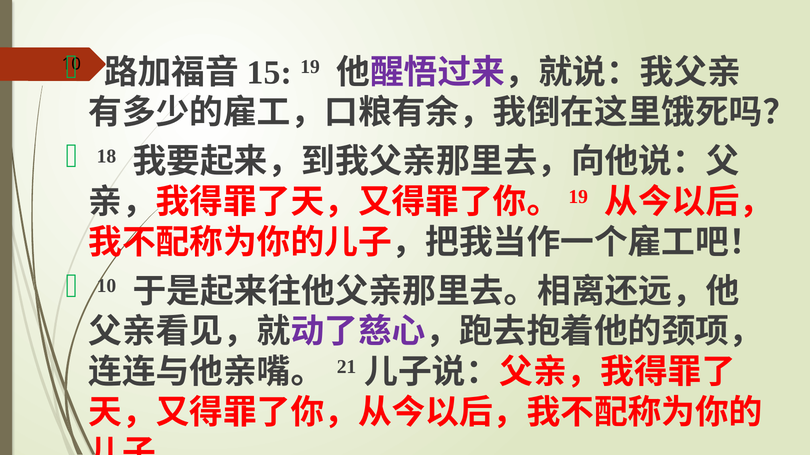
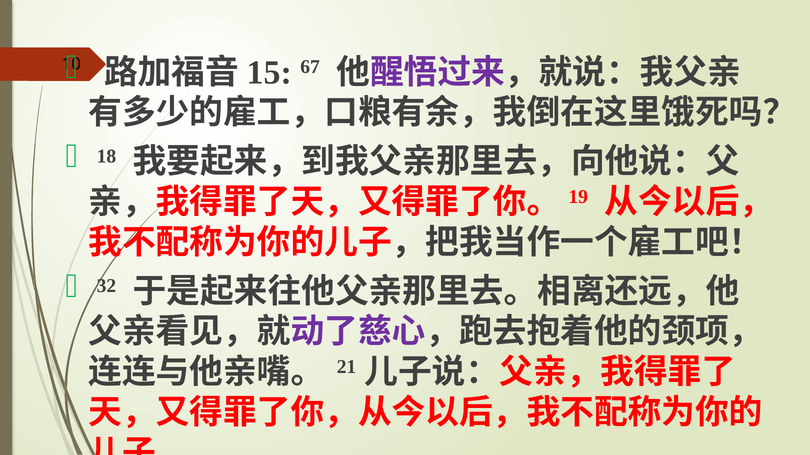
19: 19 -> 67
10 at (107, 286): 10 -> 32
